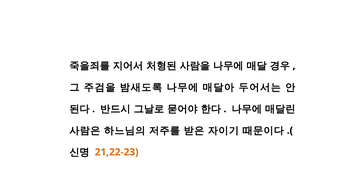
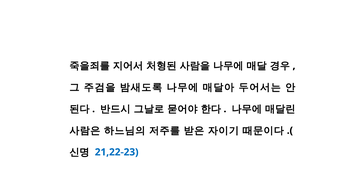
21,22-23 colour: orange -> blue
